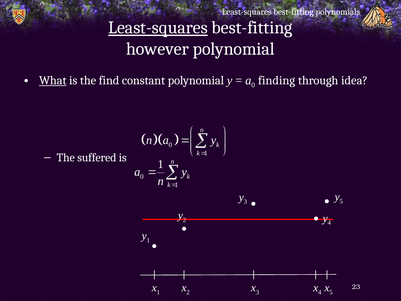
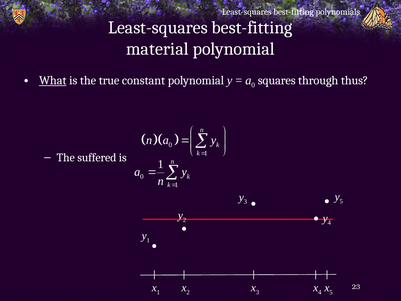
Least-squares at (158, 28) underline: present -> none
however: however -> material
find: find -> true
finding: finding -> squares
idea: idea -> thus
